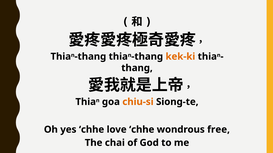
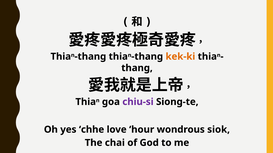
chiu-si colour: orange -> purple
love chhe: chhe -> hour
free: free -> siok
